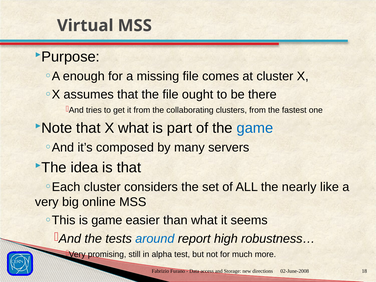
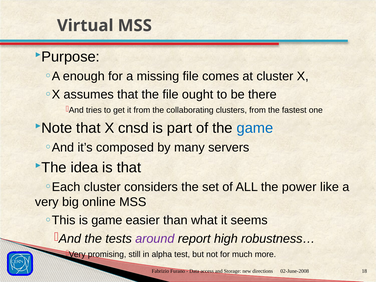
X what: what -> cnsd
nearly: nearly -> power
around colour: blue -> purple
